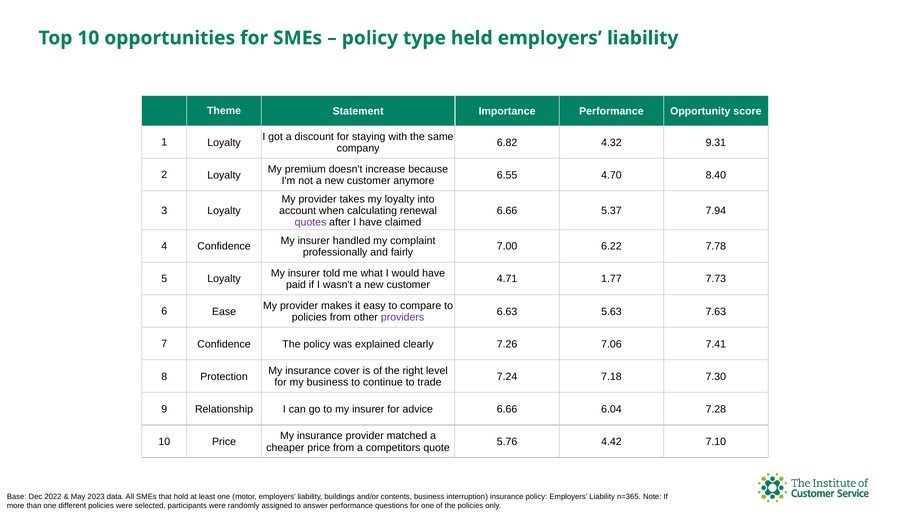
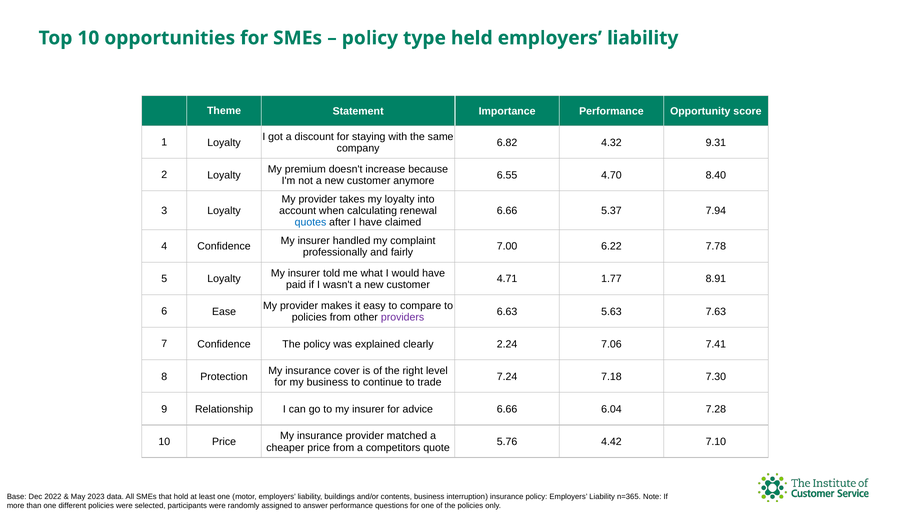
quotes colour: purple -> blue
7.73: 7.73 -> 8.91
7.26: 7.26 -> 2.24
